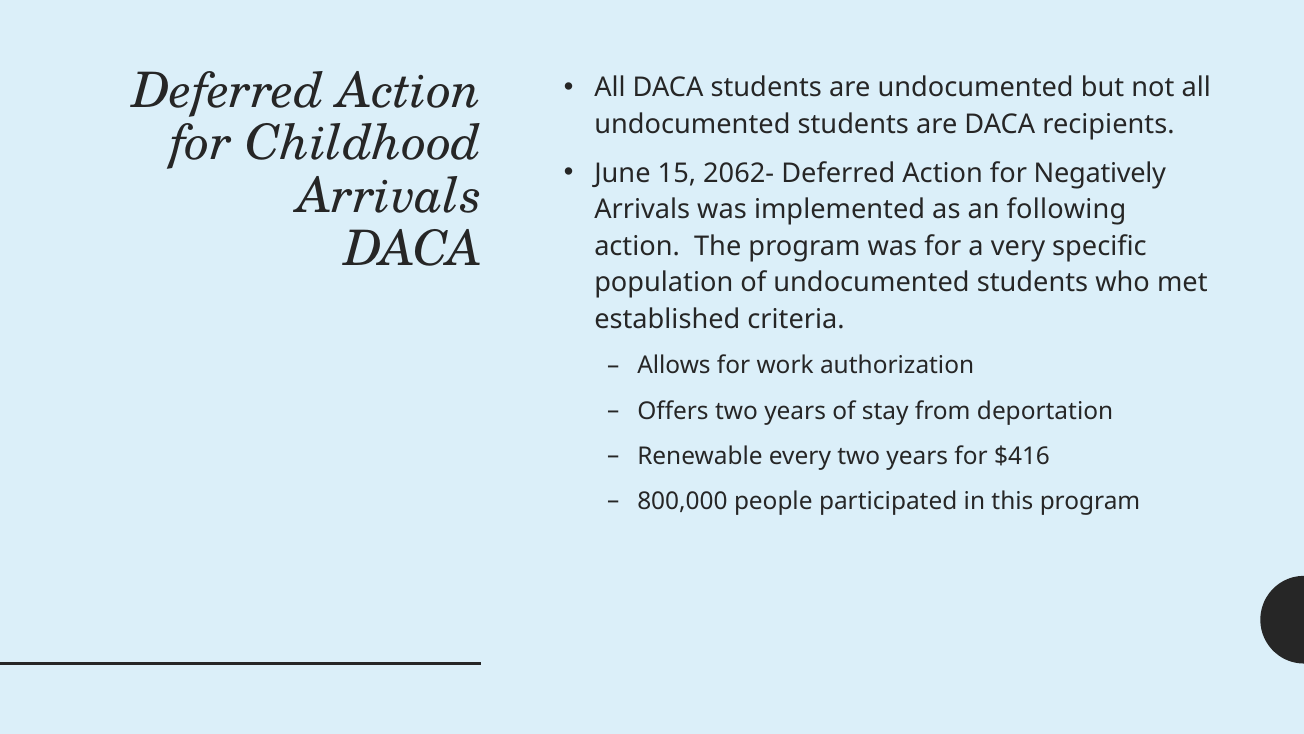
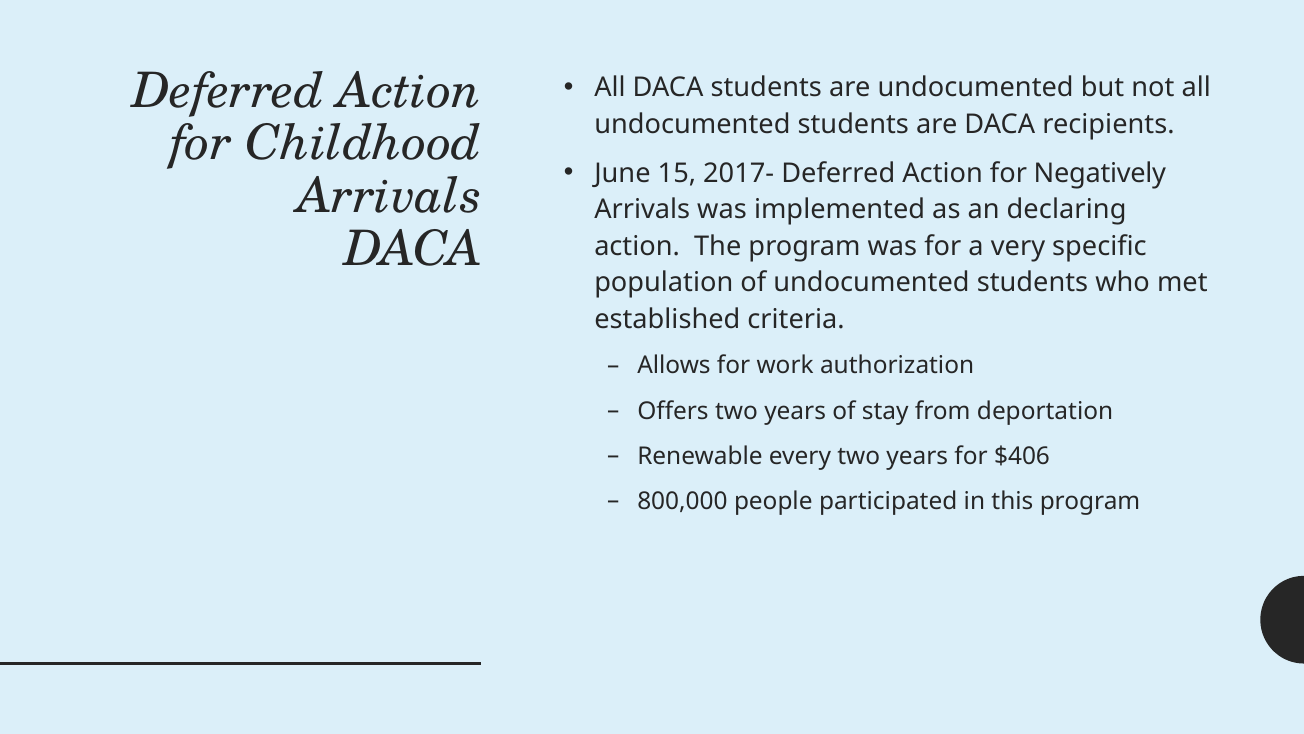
2062-: 2062- -> 2017-
following: following -> declaring
$416: $416 -> $406
